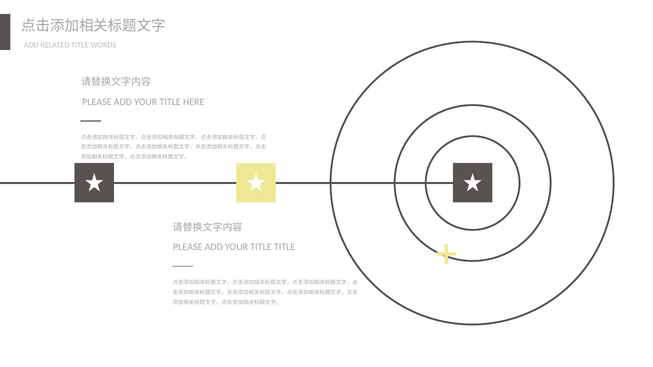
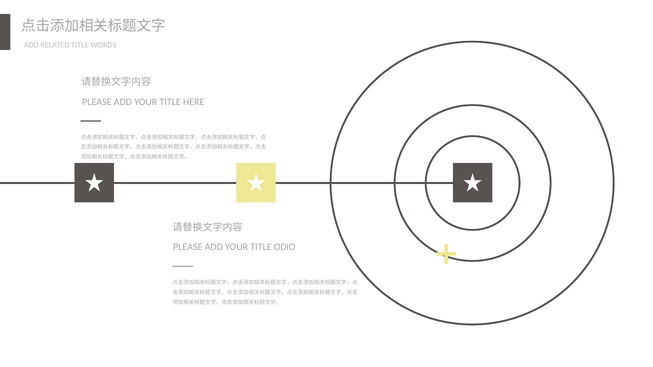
TITLE TITLE: TITLE -> ODIO
